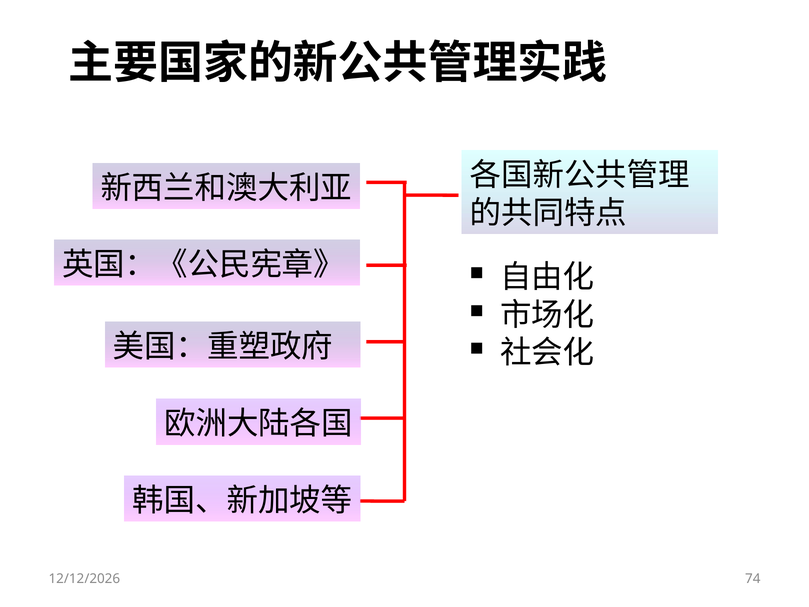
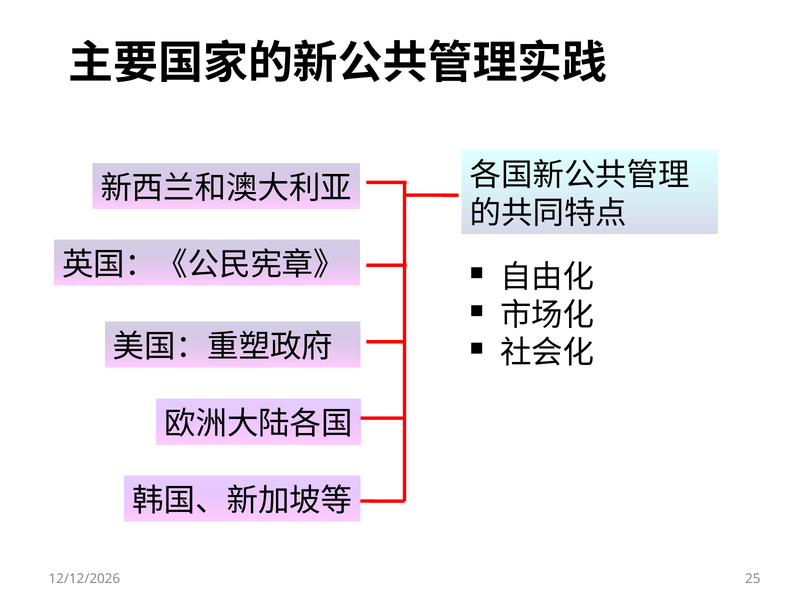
74: 74 -> 25
